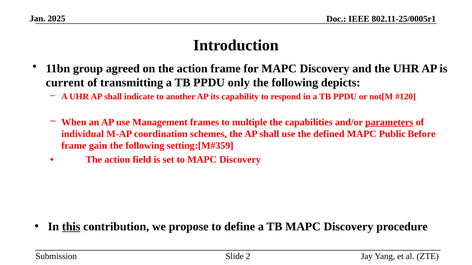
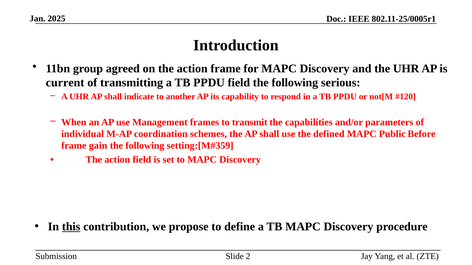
PPDU only: only -> field
depicts: depicts -> serious
multiple: multiple -> transmit
parameters underline: present -> none
